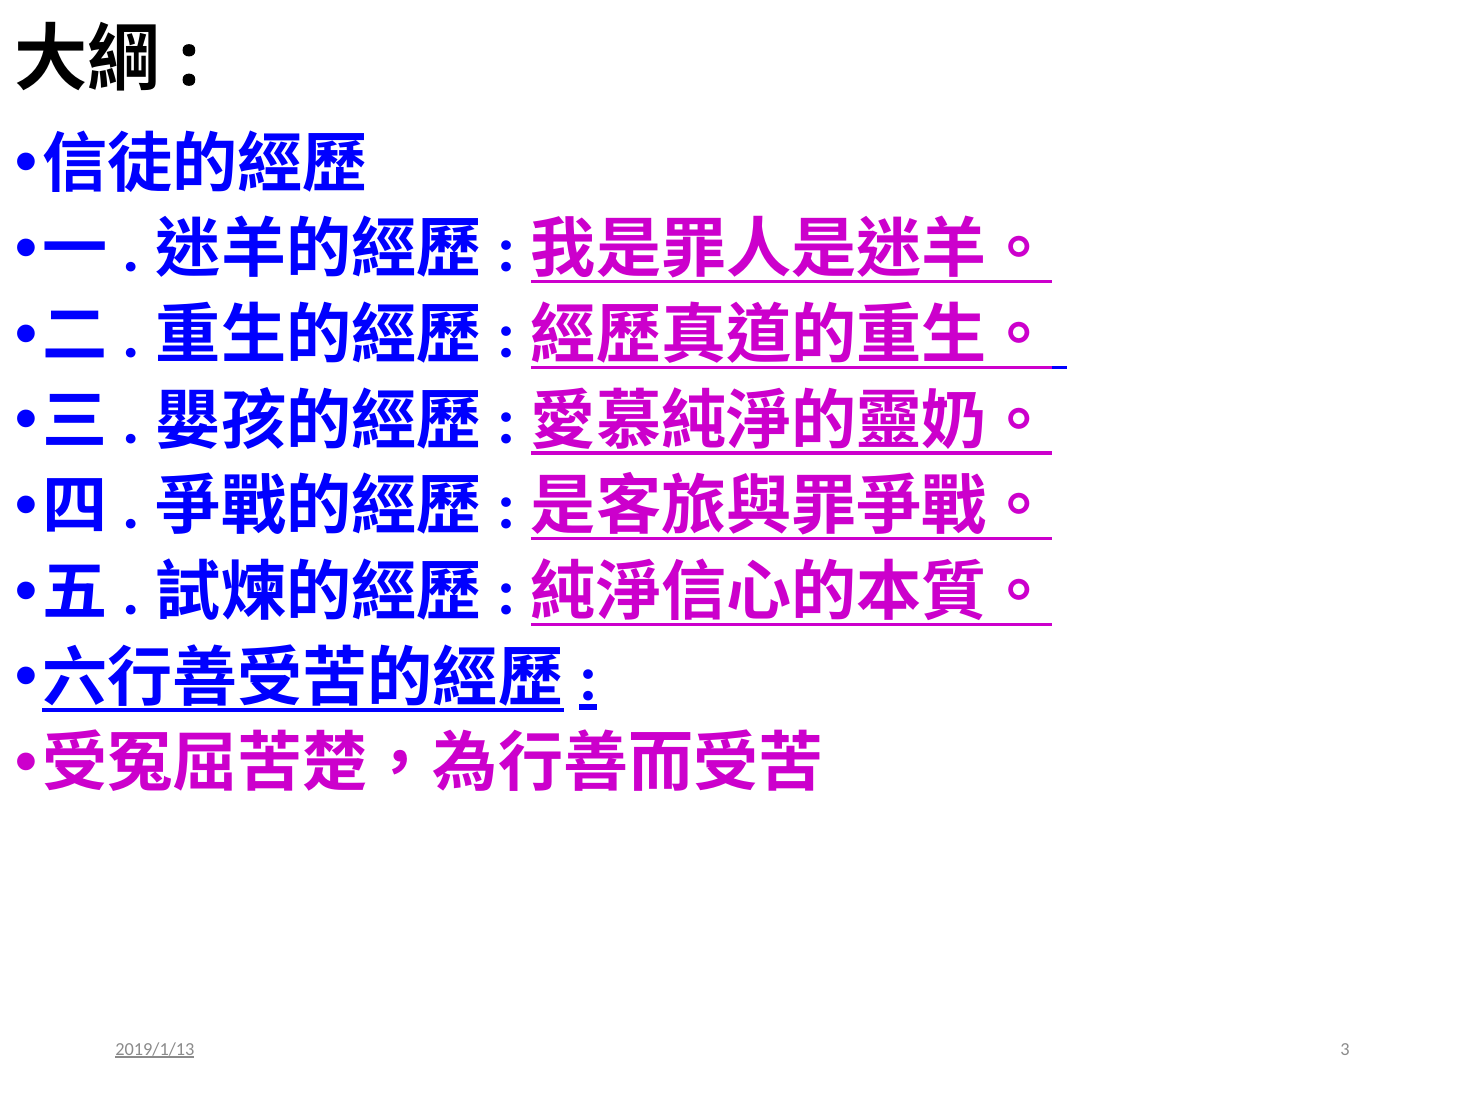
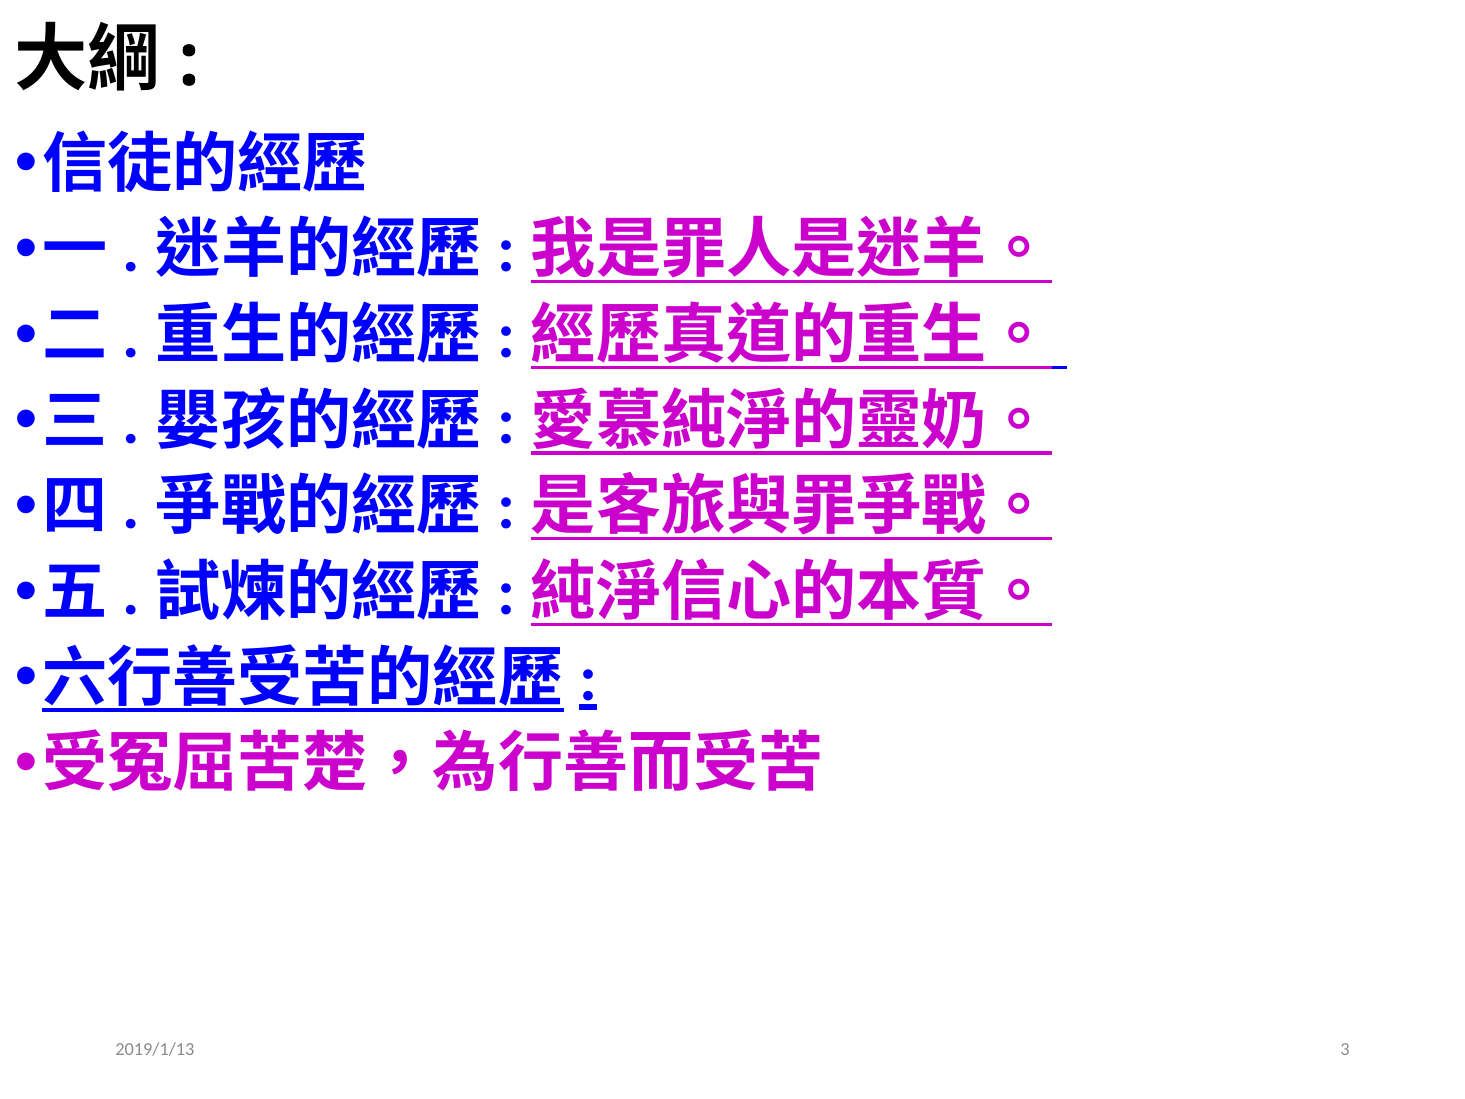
2019/1/13 underline: present -> none
